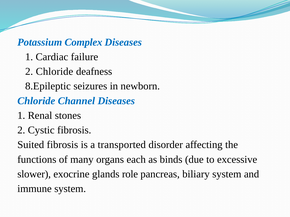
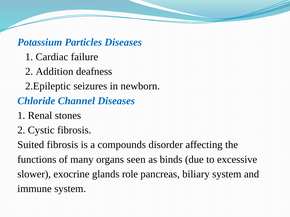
Complex: Complex -> Particles
2 Chloride: Chloride -> Addition
8.Epileptic: 8.Epileptic -> 2.Epileptic
transported: transported -> compounds
each: each -> seen
